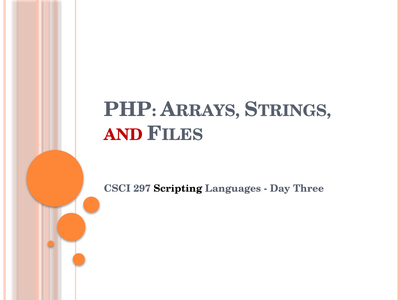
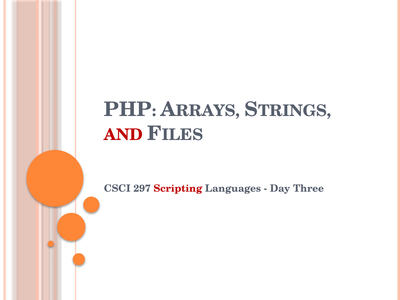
Scripting colour: black -> red
